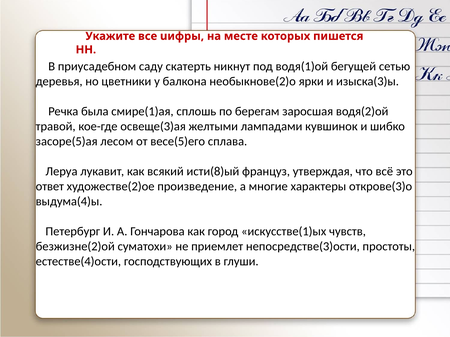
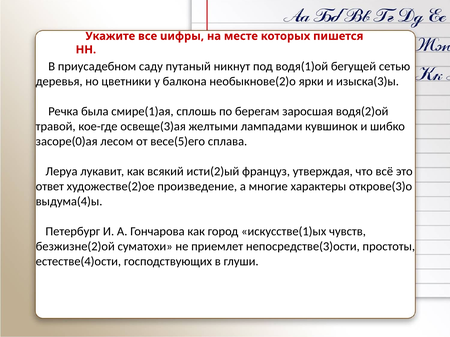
скатерть: скатерть -> путаный
засоре(5)ая: засоре(5)ая -> засоре(0)ая
исти(8)ый: исти(8)ый -> исти(2)ый
